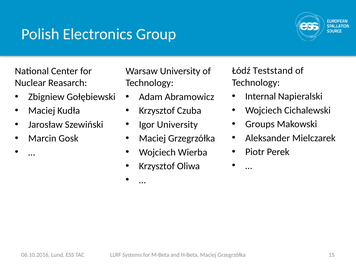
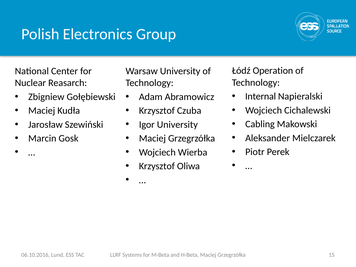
Teststand: Teststand -> Operation
Groups: Groups -> Cabling
